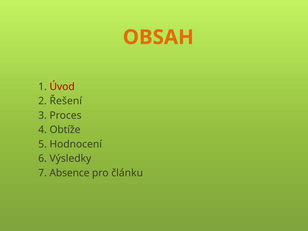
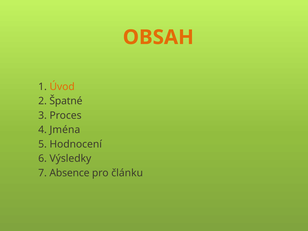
Úvod colour: red -> orange
Řešení: Řešení -> Špatné
Obtíže: Obtíže -> Jména
